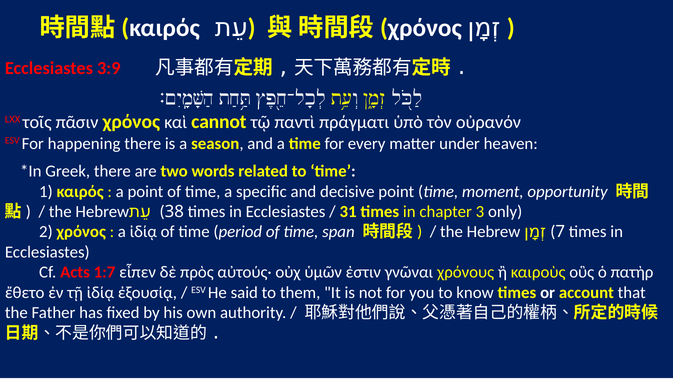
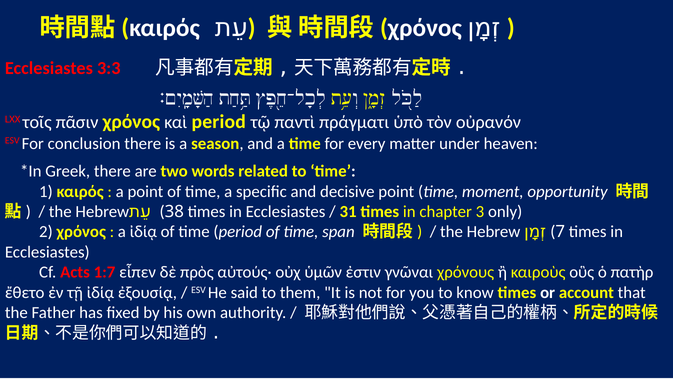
3:9: 3:9 -> 3:3
καὶ cannot: cannot -> period
happening: happening -> conclusion
